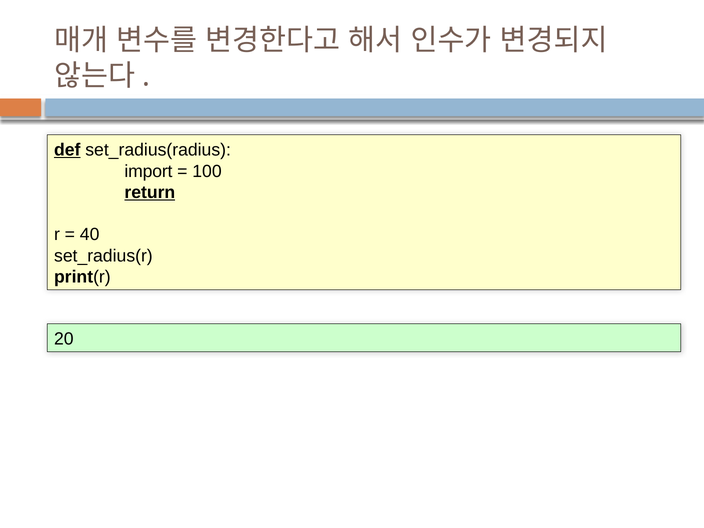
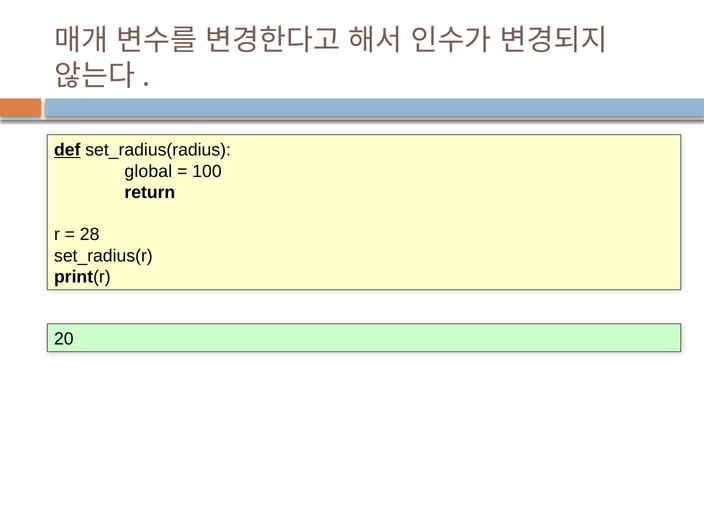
import: import -> global
return underline: present -> none
40: 40 -> 28
